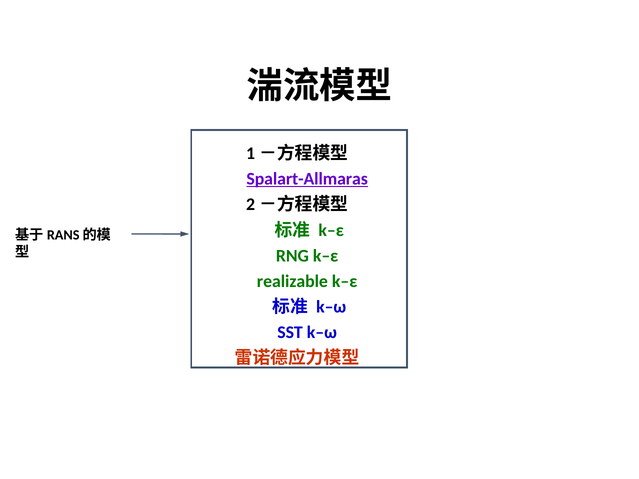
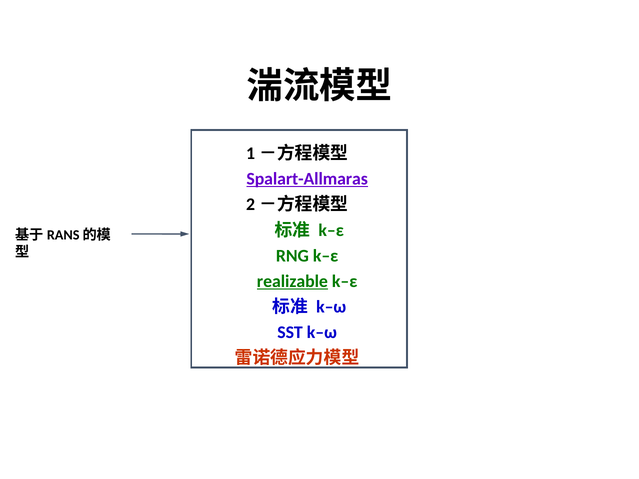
realizable underline: none -> present
